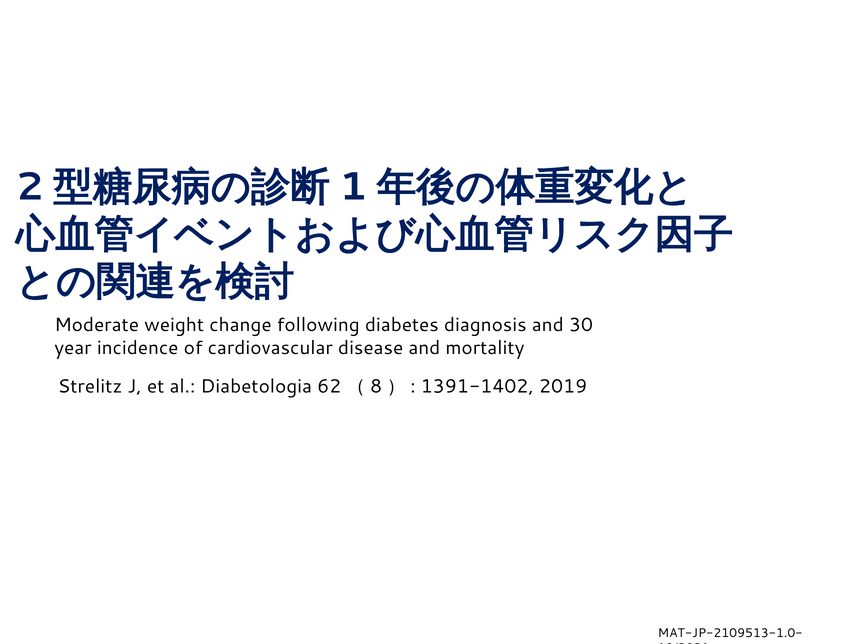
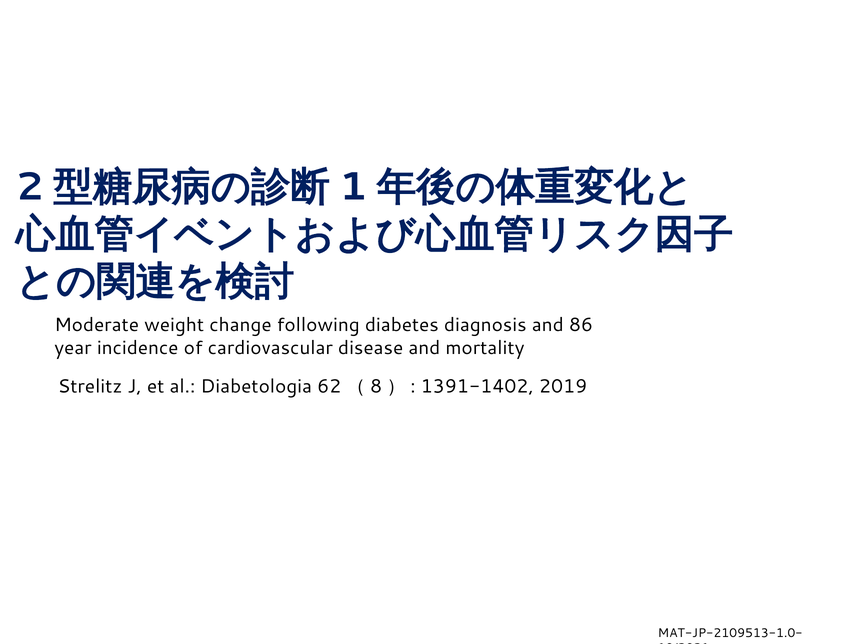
30: 30 -> 86
